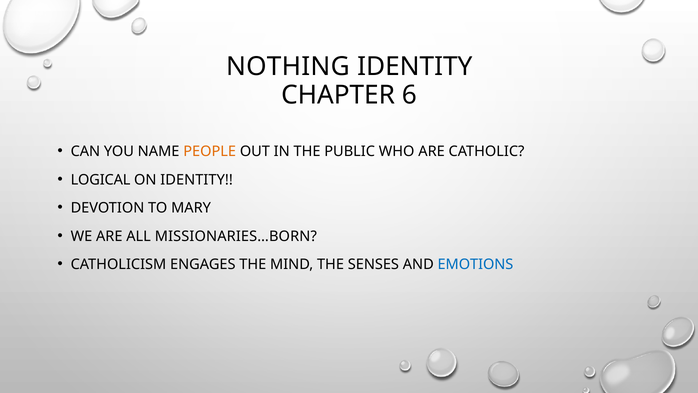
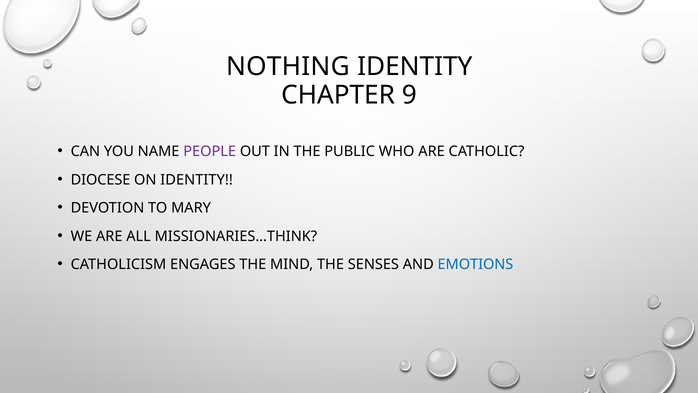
6: 6 -> 9
PEOPLE colour: orange -> purple
LOGICAL: LOGICAL -> DIOCESE
MISSIONARIES…BORN: MISSIONARIES…BORN -> MISSIONARIES…THINK
